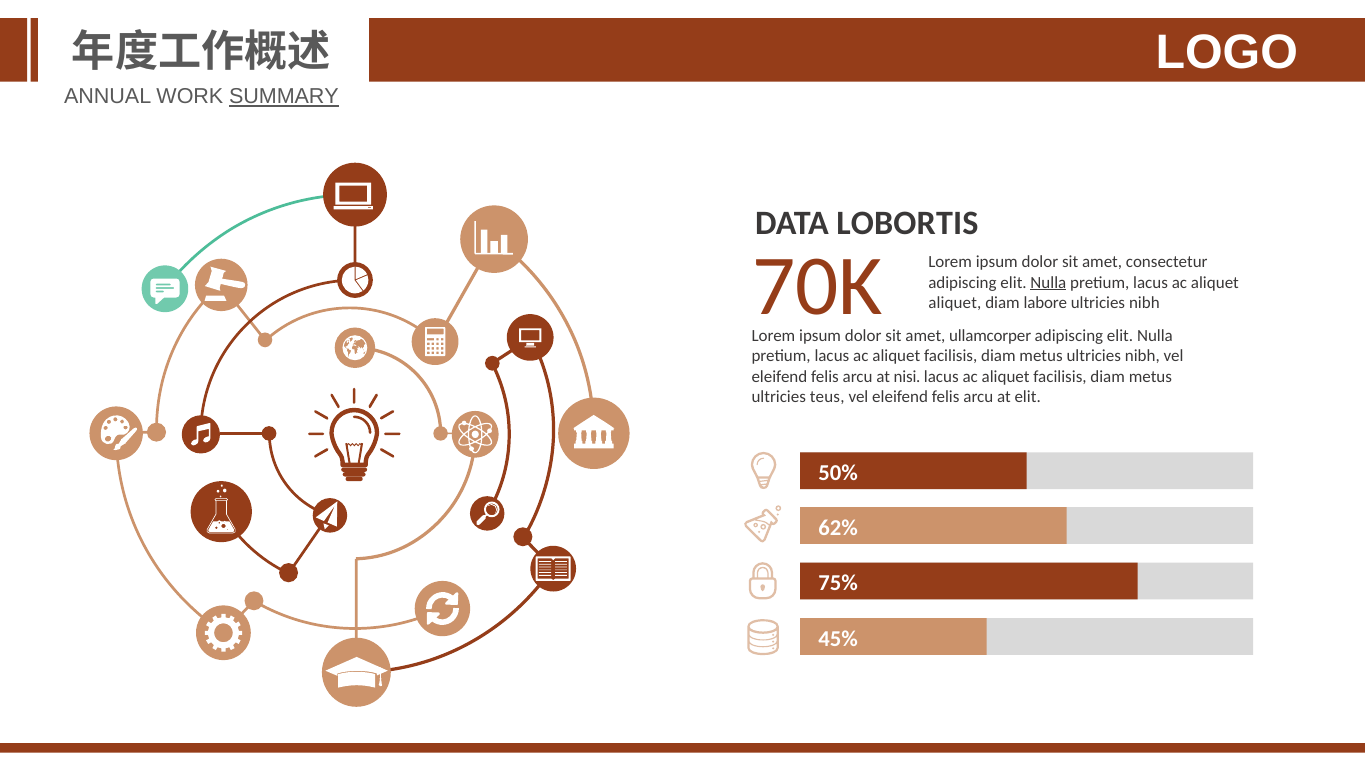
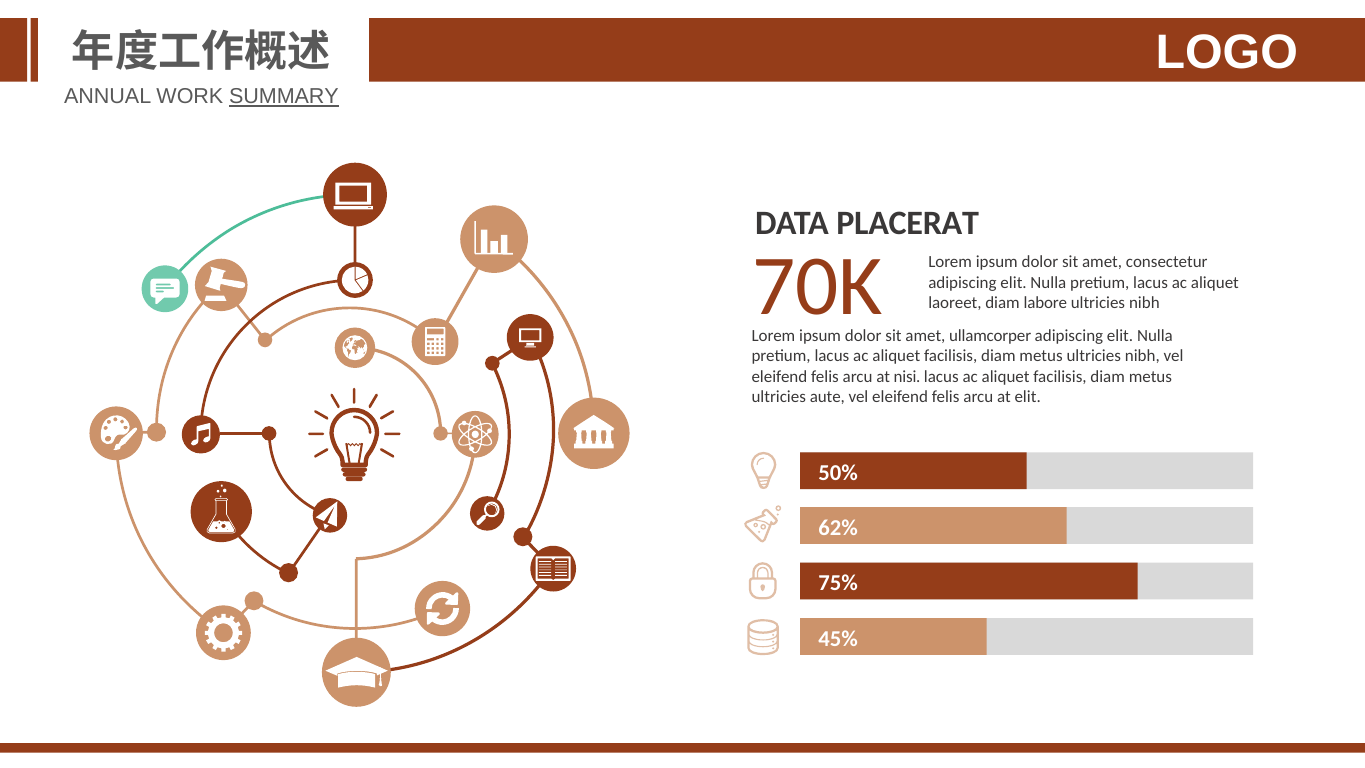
LOBORTIS: LOBORTIS -> PLACERAT
Nulla at (1048, 282) underline: present -> none
aliquet at (955, 303): aliquet -> laoreet
teus: teus -> aute
